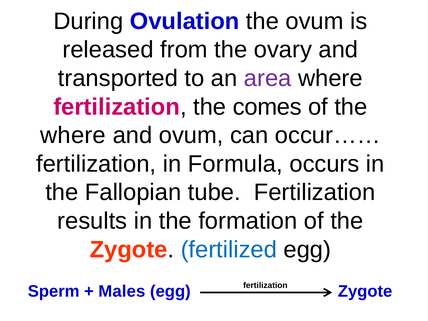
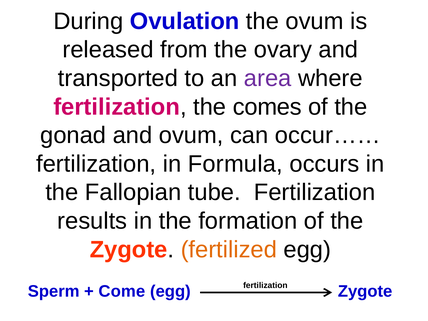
where at (73, 135): where -> gonad
fertilized colour: blue -> orange
Males: Males -> Come
